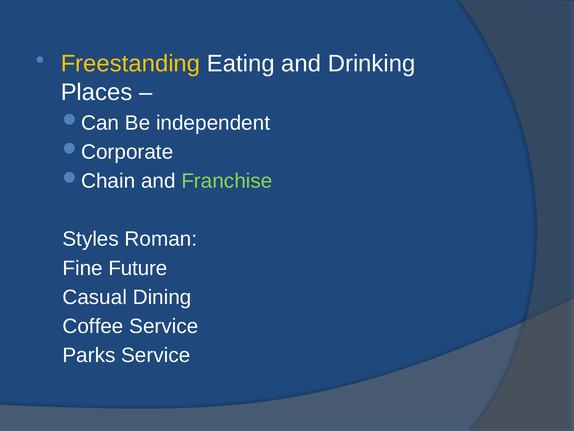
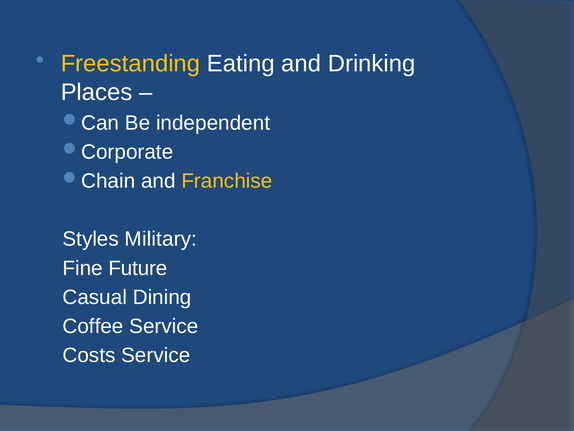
Franchise colour: light green -> yellow
Roman: Roman -> Military
Parks: Parks -> Costs
